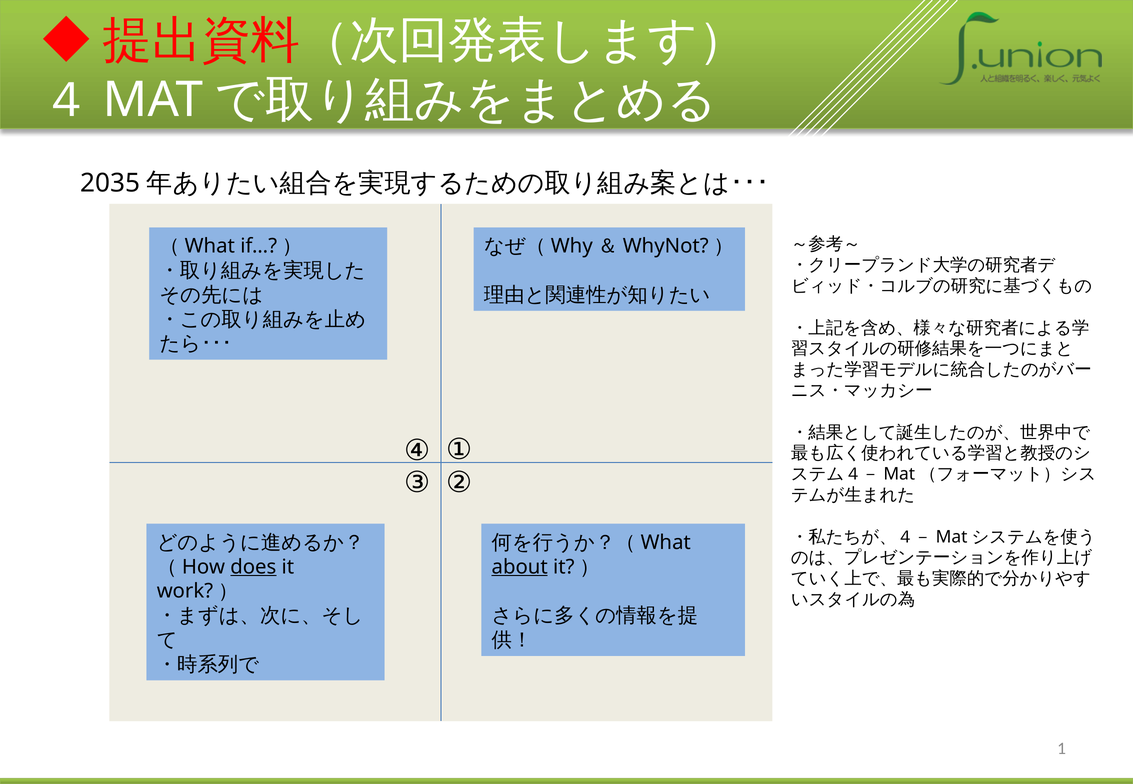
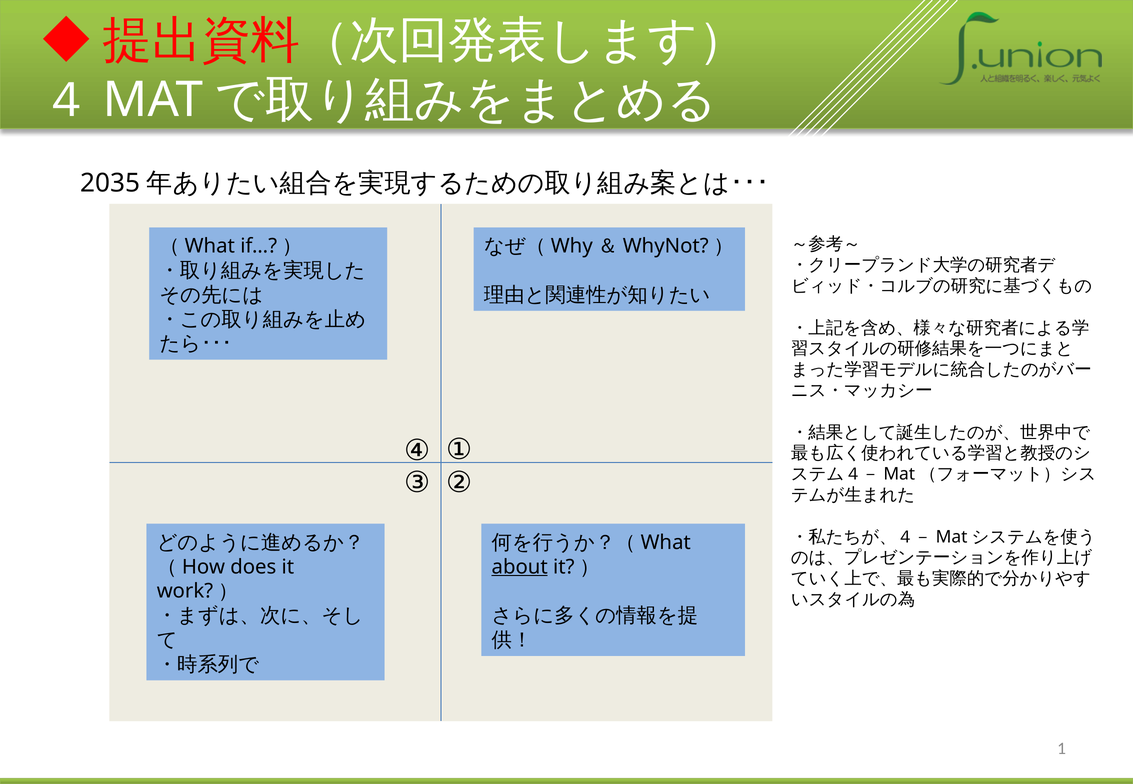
does underline: present -> none
